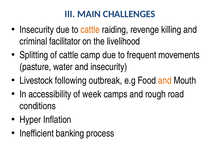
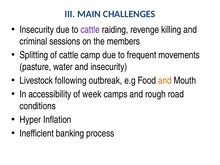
cattle at (90, 30) colour: orange -> purple
facilitator: facilitator -> sessions
livelihood: livelihood -> members
